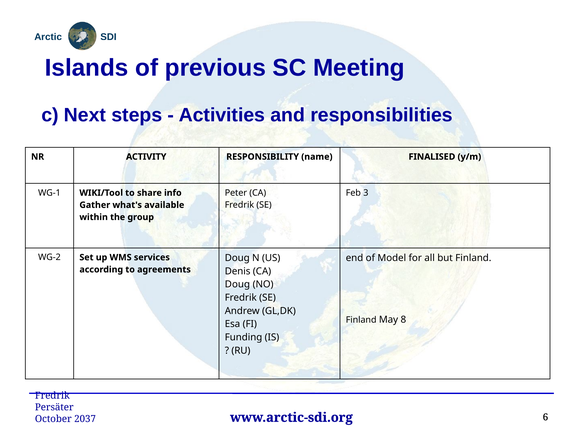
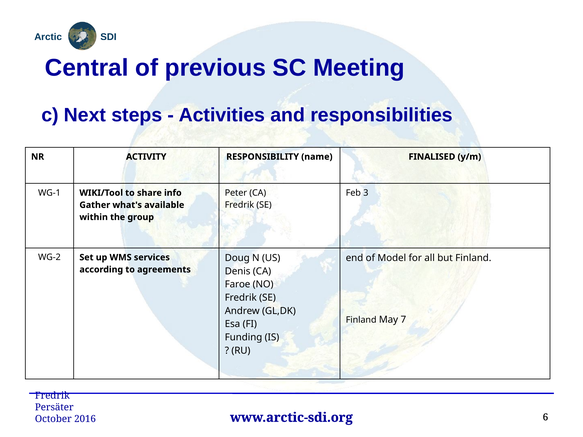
Islands: Islands -> Central
Doug at (237, 285): Doug -> Faroe
8: 8 -> 7
2037: 2037 -> 2016
